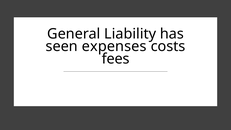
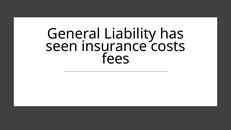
expenses: expenses -> insurance
